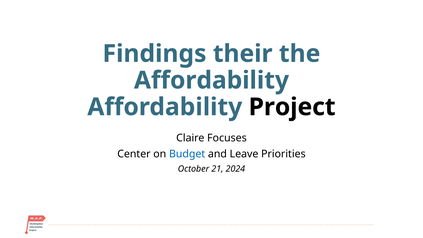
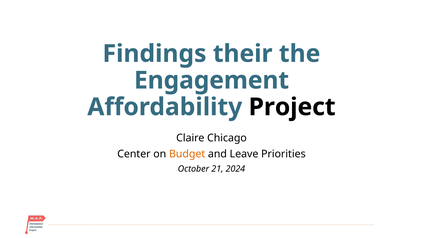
Affordability at (211, 80): Affordability -> Engagement
Focuses: Focuses -> Chicago
Budget colour: blue -> orange
